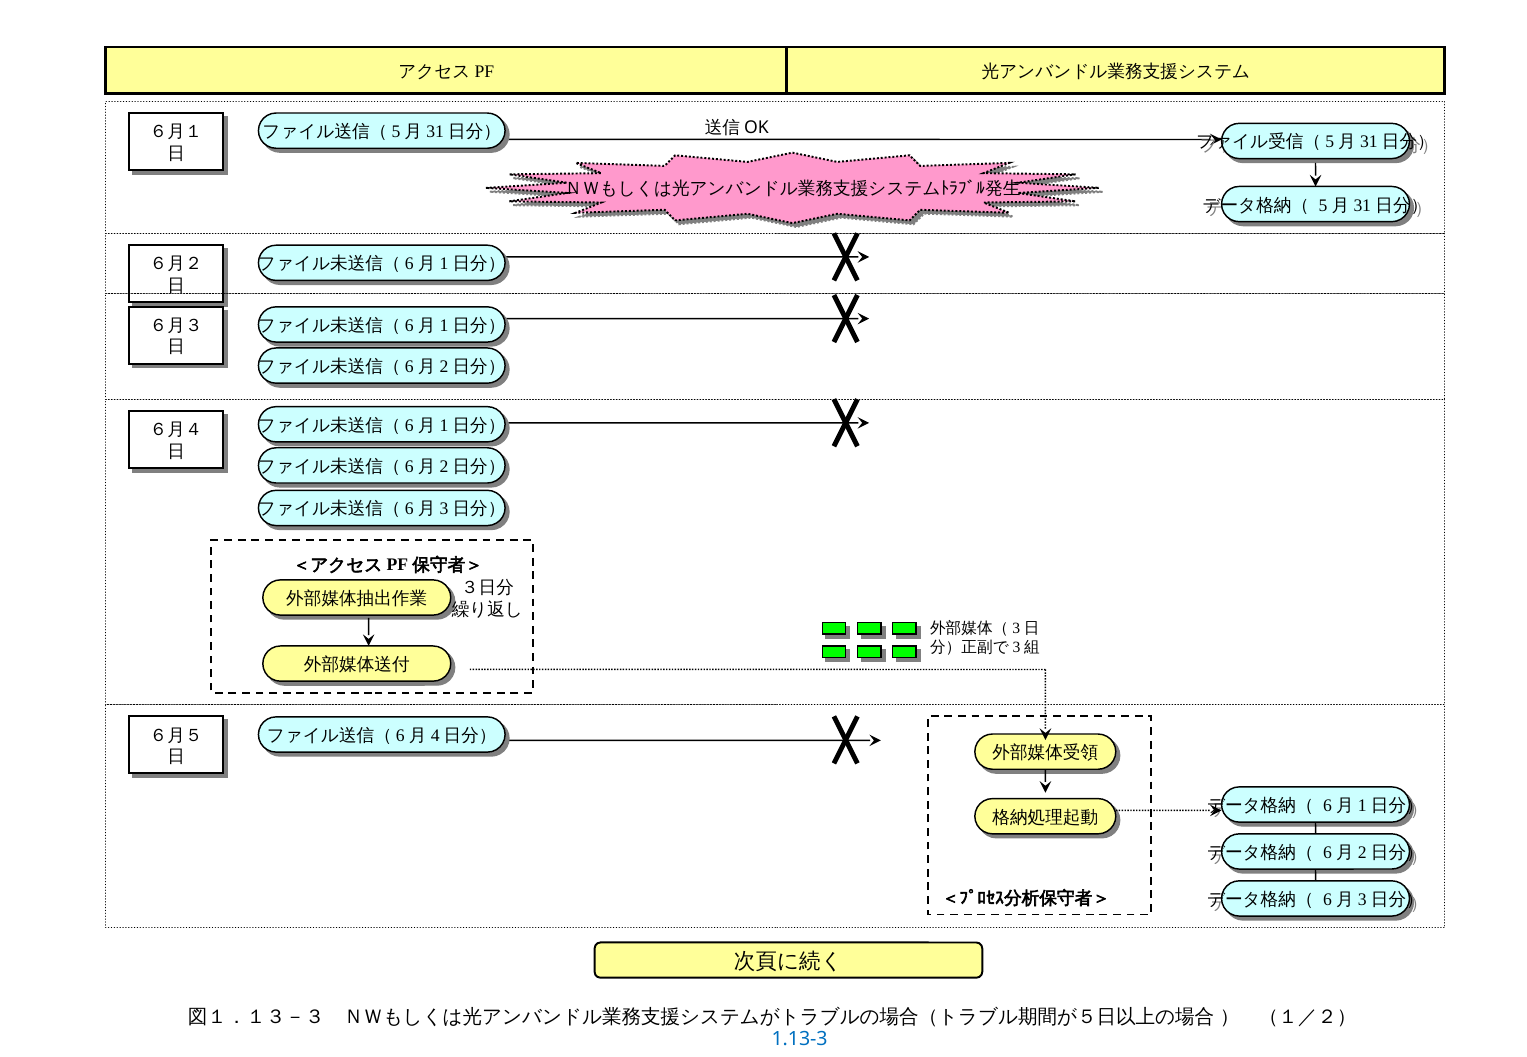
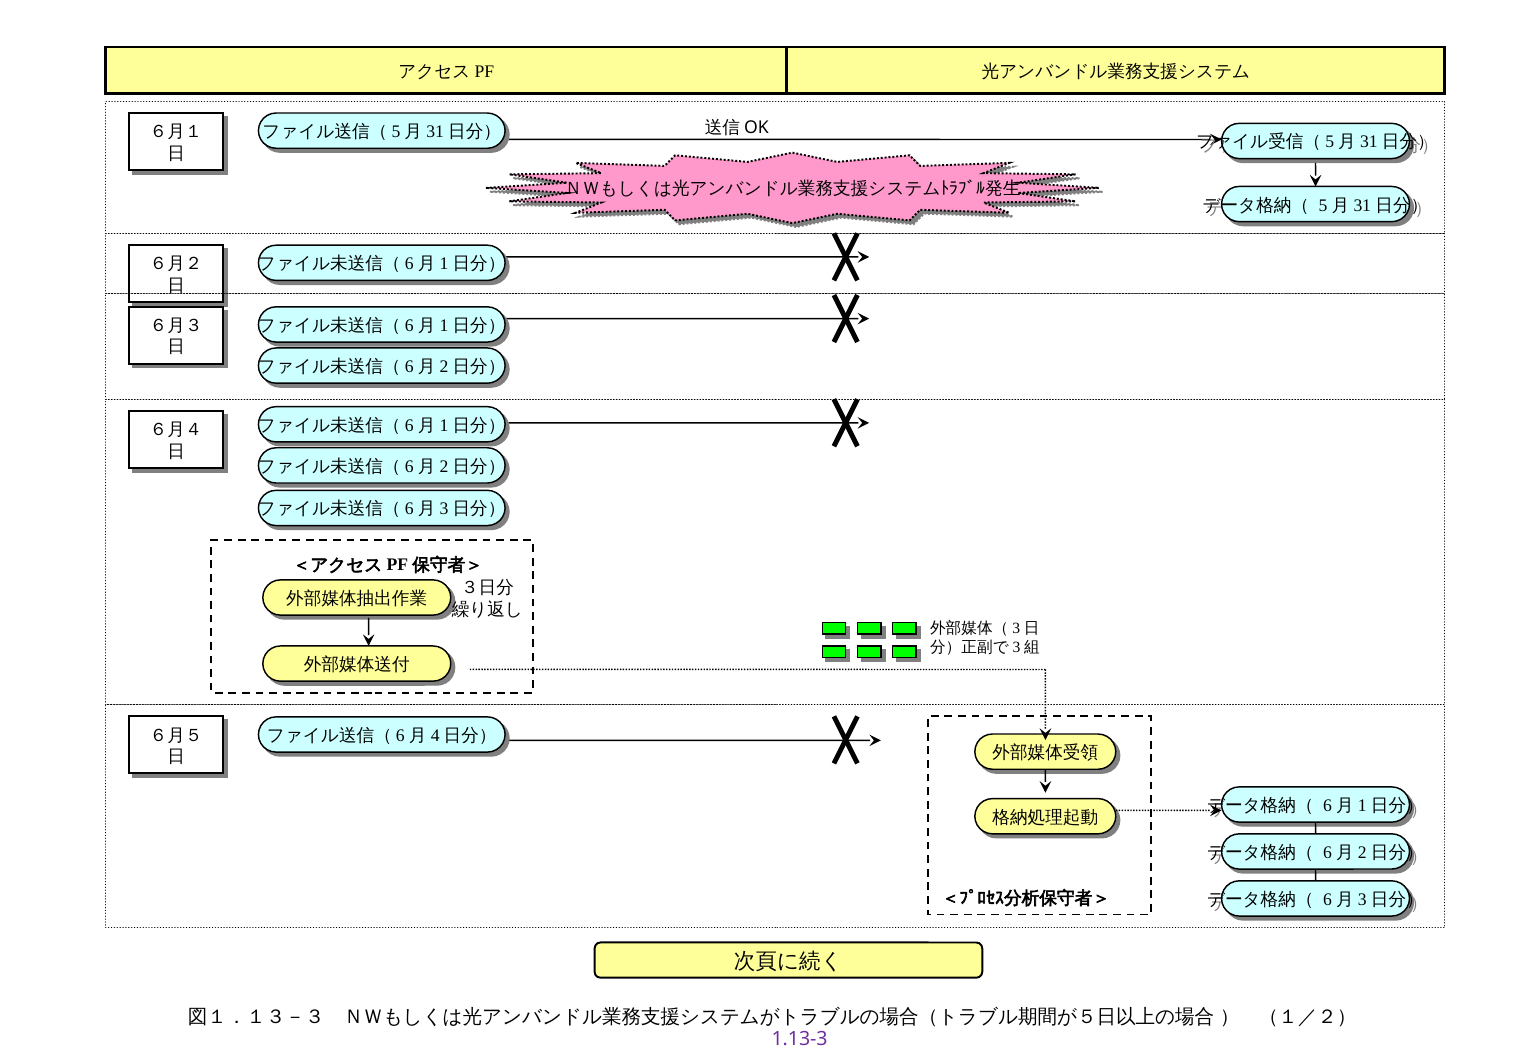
1.13-3 colour: blue -> purple
